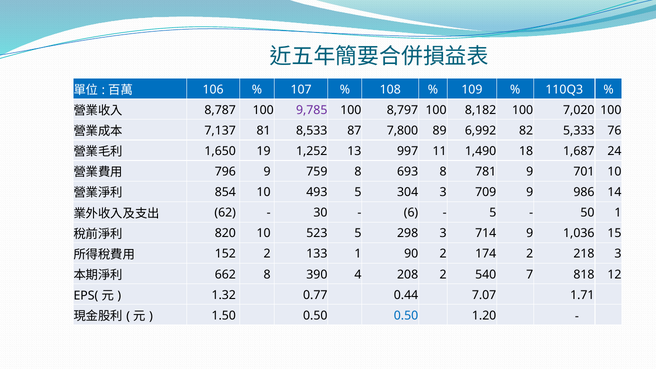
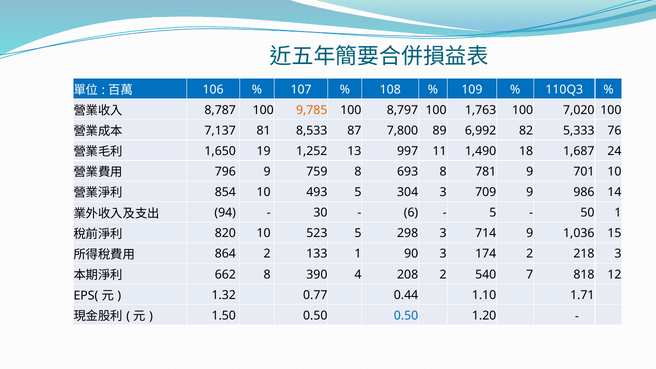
9,785 colour: purple -> orange
8,182: 8,182 -> 1,763
62: 62 -> 94
152: 152 -> 864
90 2: 2 -> 3
7.07: 7.07 -> 1.10
